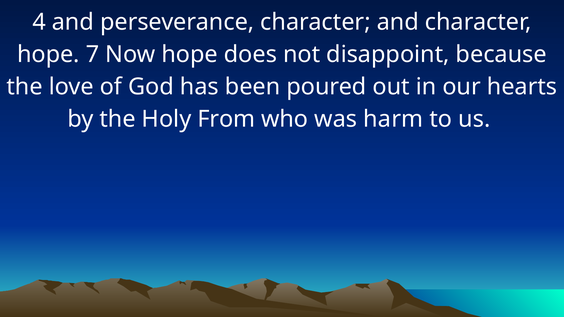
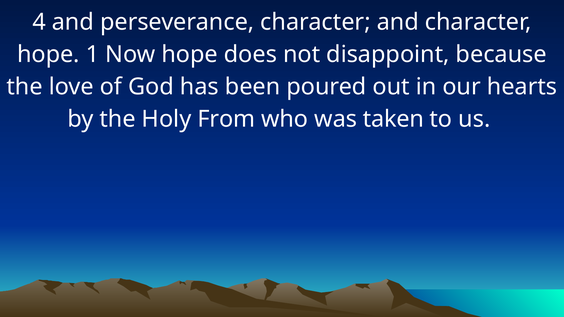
7: 7 -> 1
harm: harm -> taken
